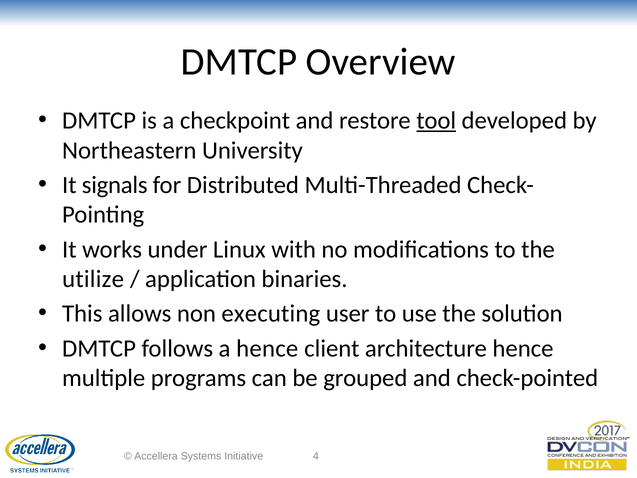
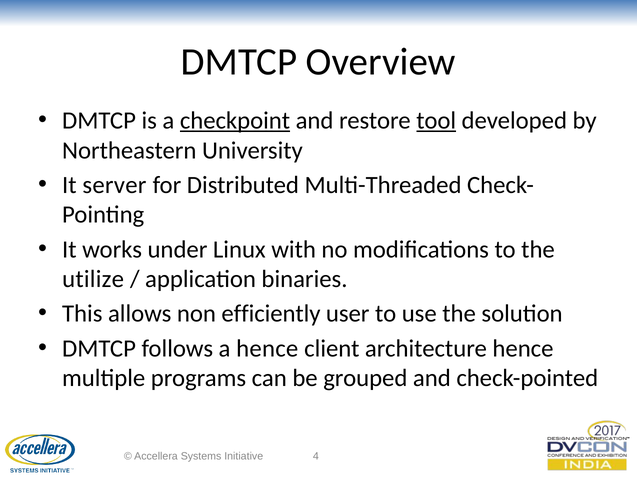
checkpoint underline: none -> present
signals: signals -> server
executing: executing -> efficiently
